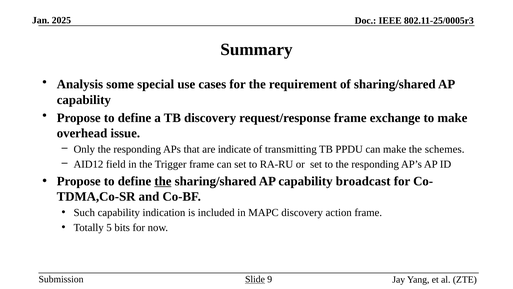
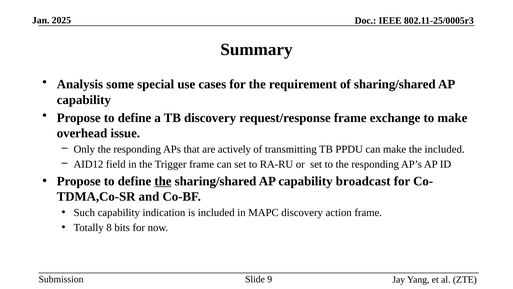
indicate: indicate -> actively
the schemes: schemes -> included
5: 5 -> 8
Slide underline: present -> none
